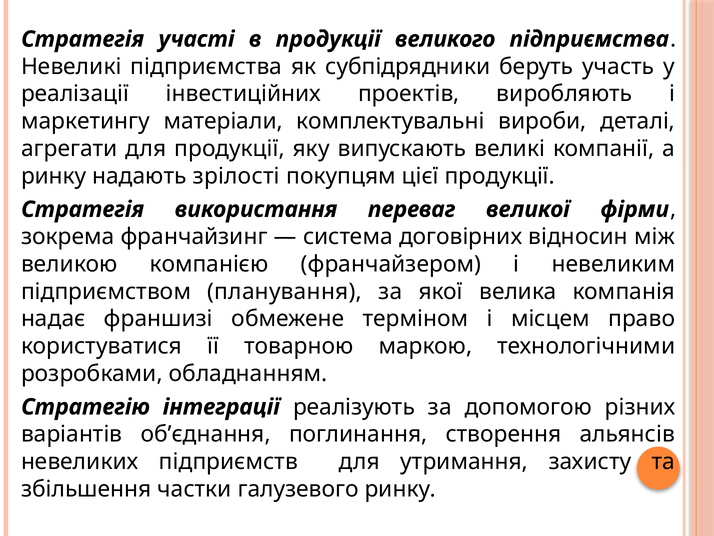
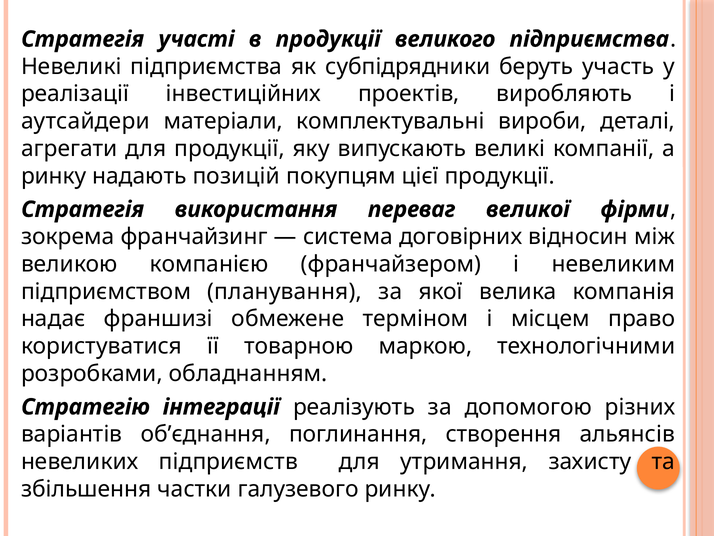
маркетингу: маркетингу -> аутсайдери
зрілості: зрілості -> позицій
